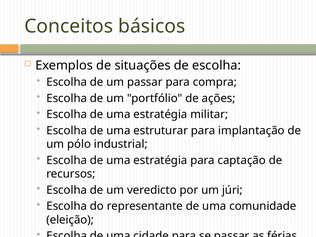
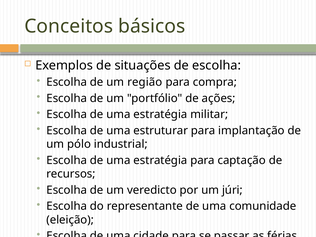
um passar: passar -> região
